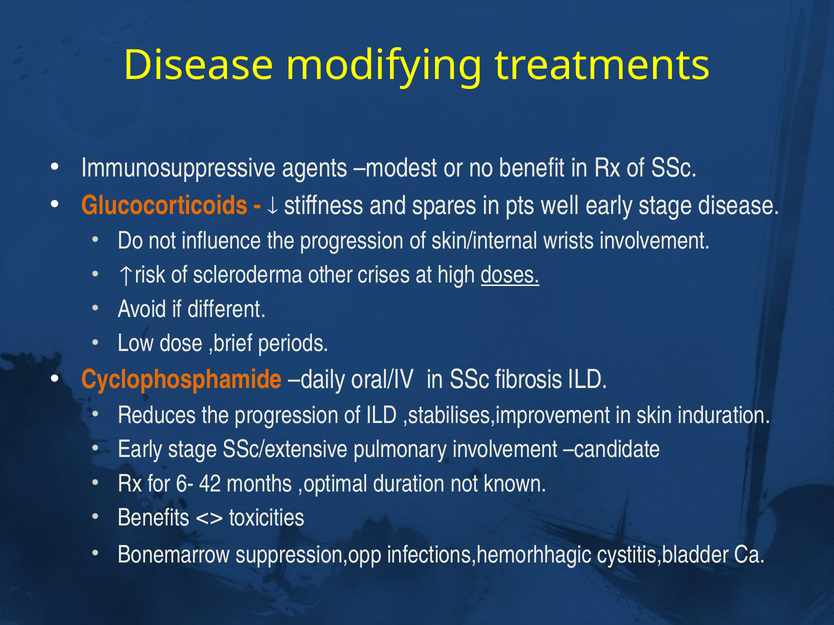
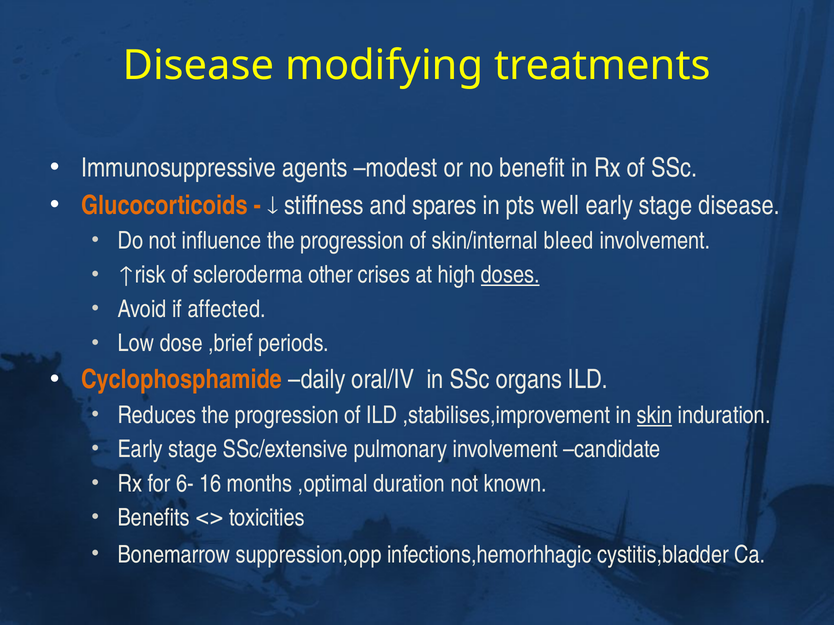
wrists: wrists -> bleed
different: different -> affected
fibrosis: fibrosis -> organs
skin underline: none -> present
42: 42 -> 16
